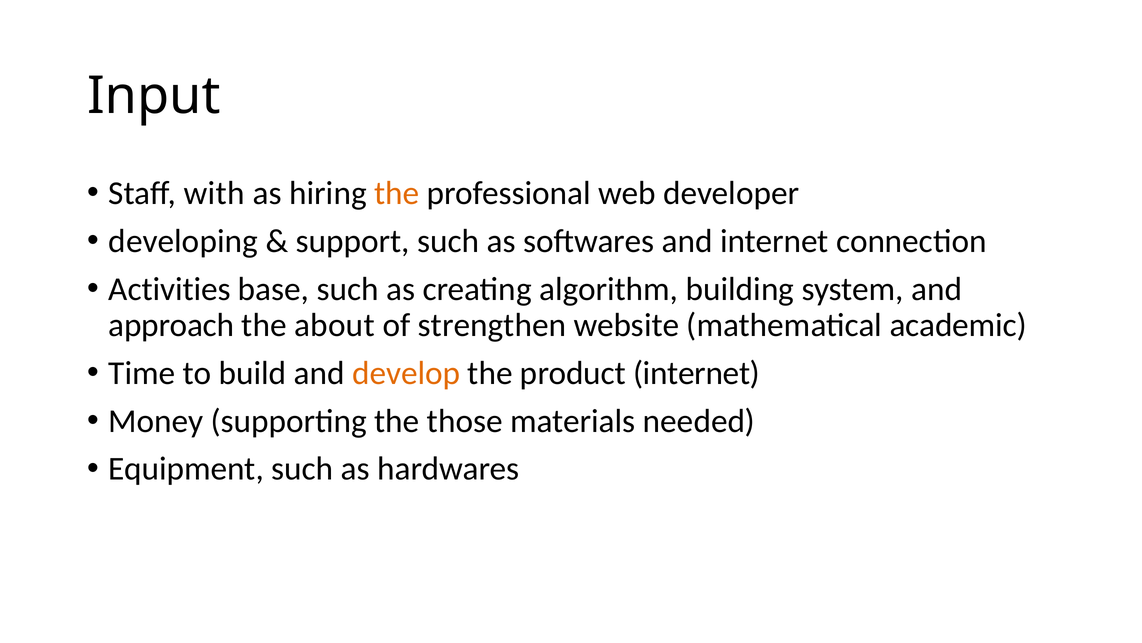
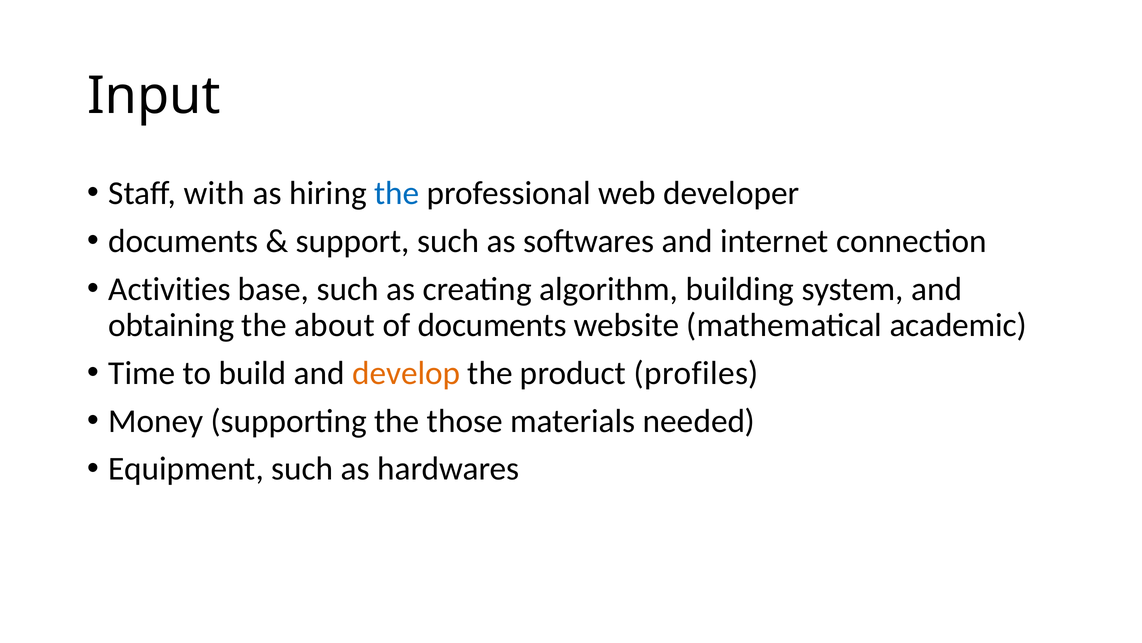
the at (397, 193) colour: orange -> blue
developing at (183, 241): developing -> documents
approach: approach -> obtaining
of strengthen: strengthen -> documents
product internet: internet -> profiles
